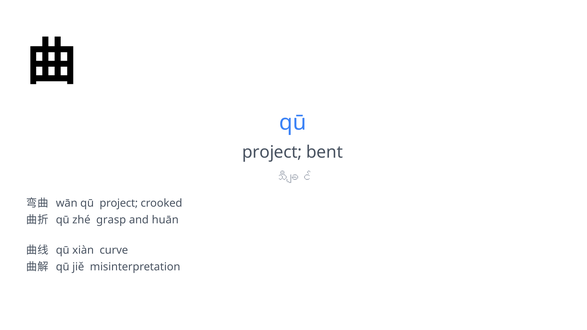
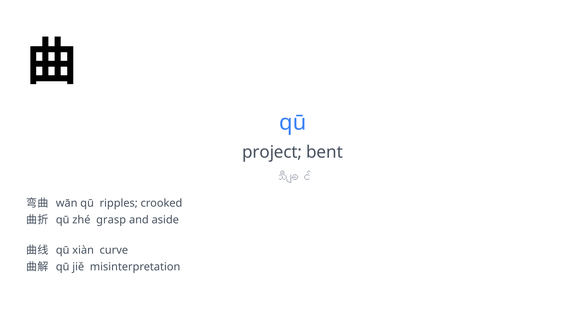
wān qū project: project -> ripples
huān: huān -> aside
